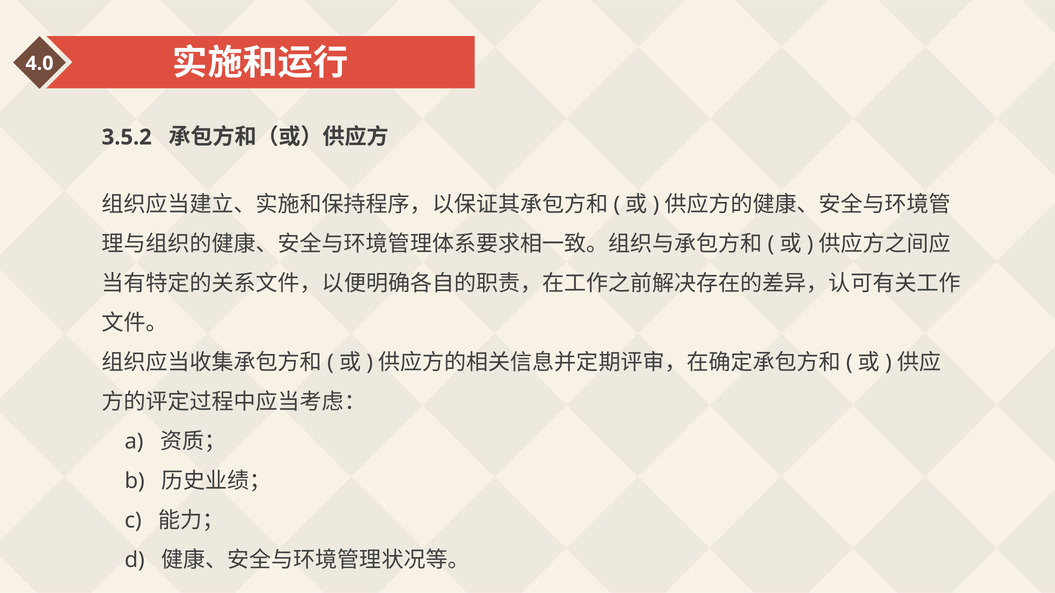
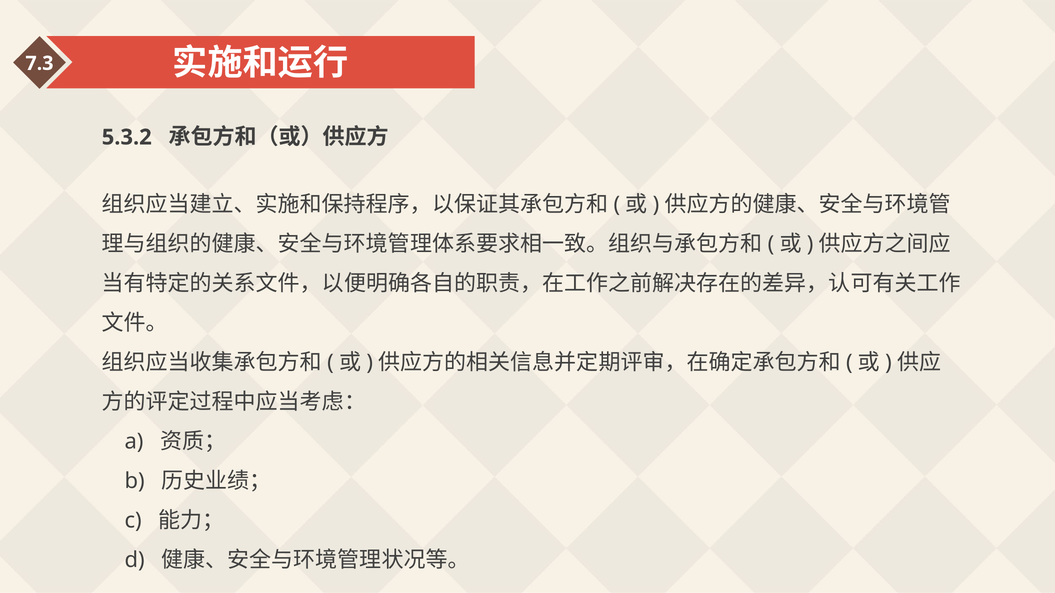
4.0: 4.0 -> 7.3
3.5.2: 3.5.2 -> 5.3.2
